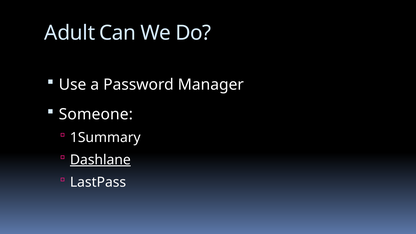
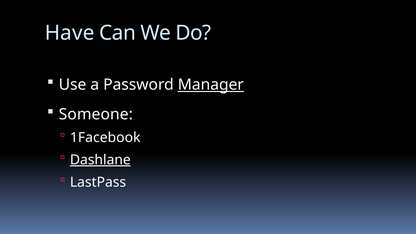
Adult: Adult -> Have
Manager underline: none -> present
1Summary: 1Summary -> 1Facebook
